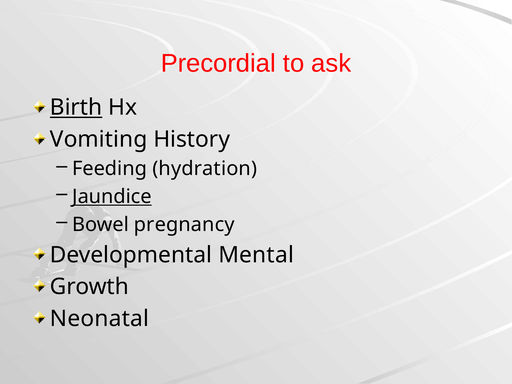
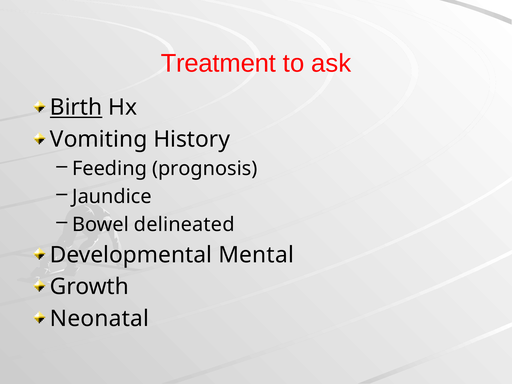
Precordial: Precordial -> Treatment
hydration: hydration -> prognosis
Jaundice underline: present -> none
pregnancy: pregnancy -> delineated
